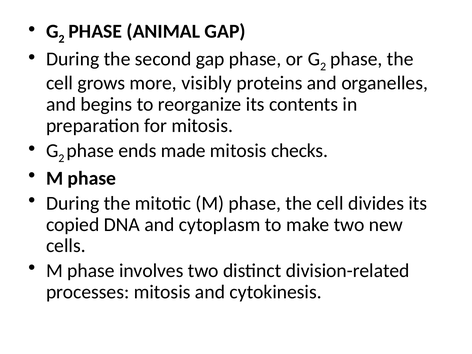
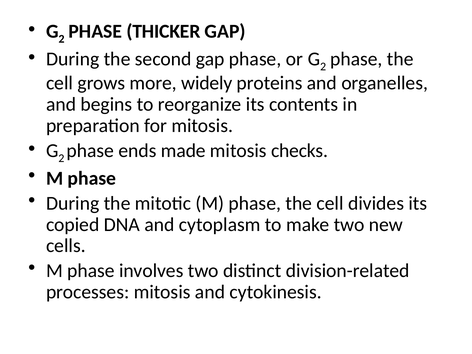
ANIMAL: ANIMAL -> THICKER
visibly: visibly -> widely
